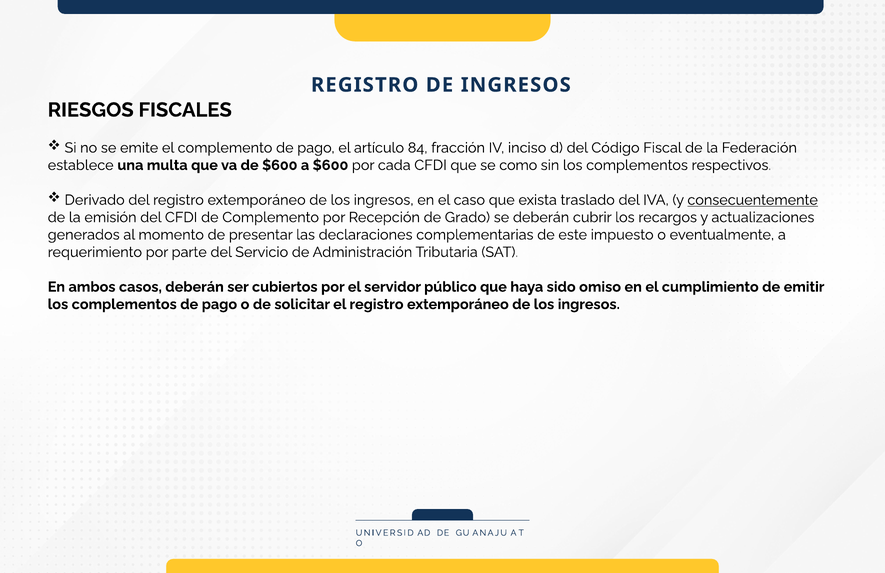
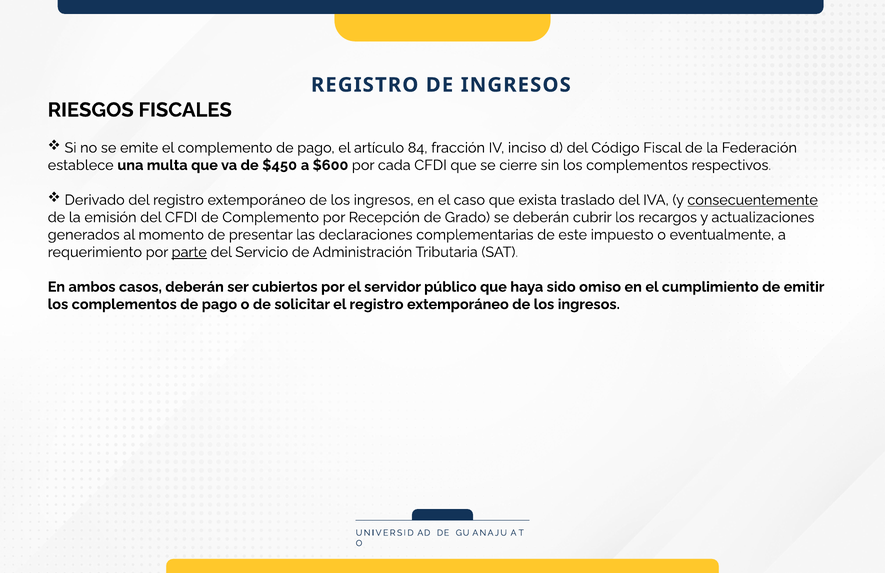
de $600: $600 -> $450
como: como -> cierre
parte underline: none -> present
